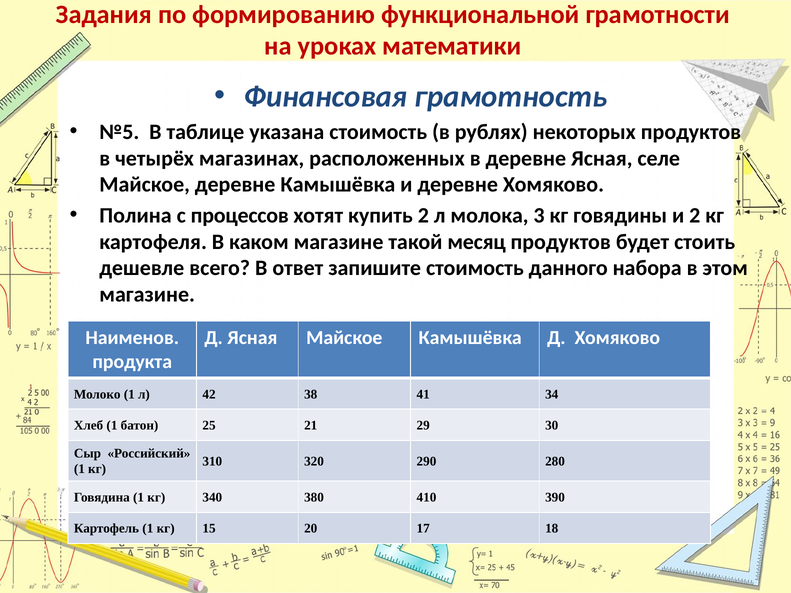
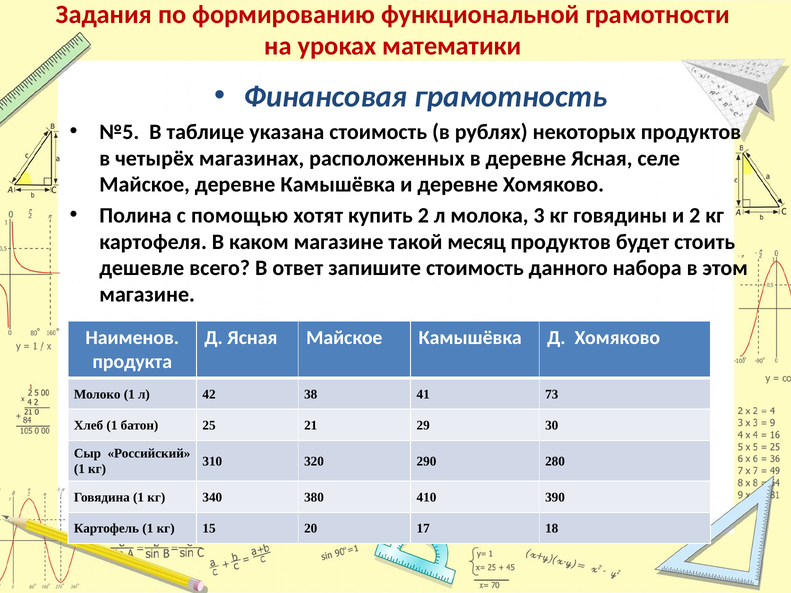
процессов: процессов -> помощью
34: 34 -> 73
